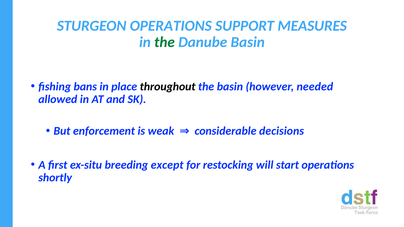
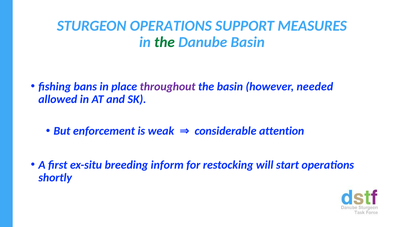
throughout colour: black -> purple
decisions: decisions -> attention
except: except -> inform
